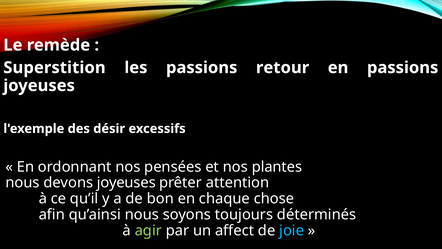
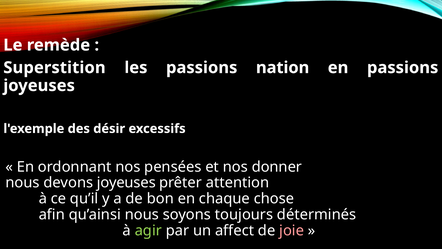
retour: retour -> nation
plantes: plantes -> donner
joie colour: light blue -> pink
